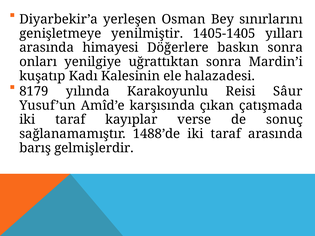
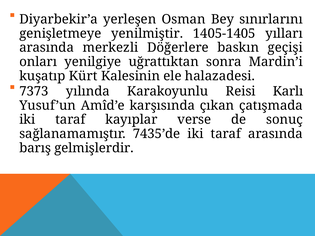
himayesi: himayesi -> merkezli
baskın sonra: sonra -> geçişi
Kadı: Kadı -> Kürt
8179: 8179 -> 7373
Sâur: Sâur -> Karlı
1488’de: 1488’de -> 7435’de
